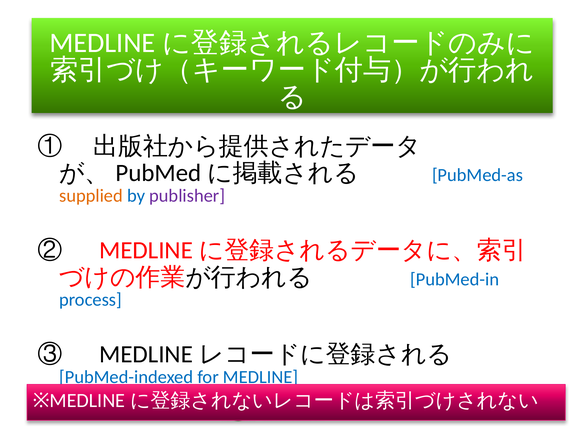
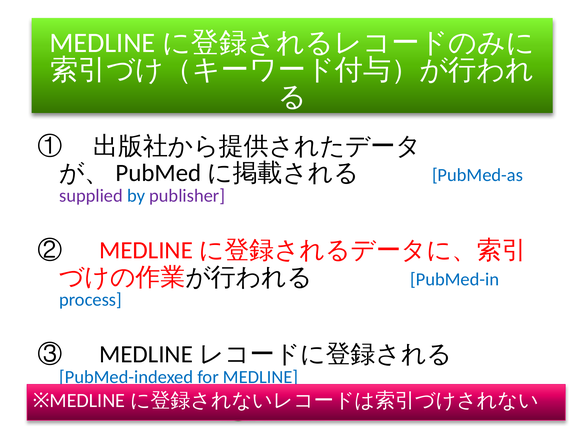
supplied colour: orange -> purple
